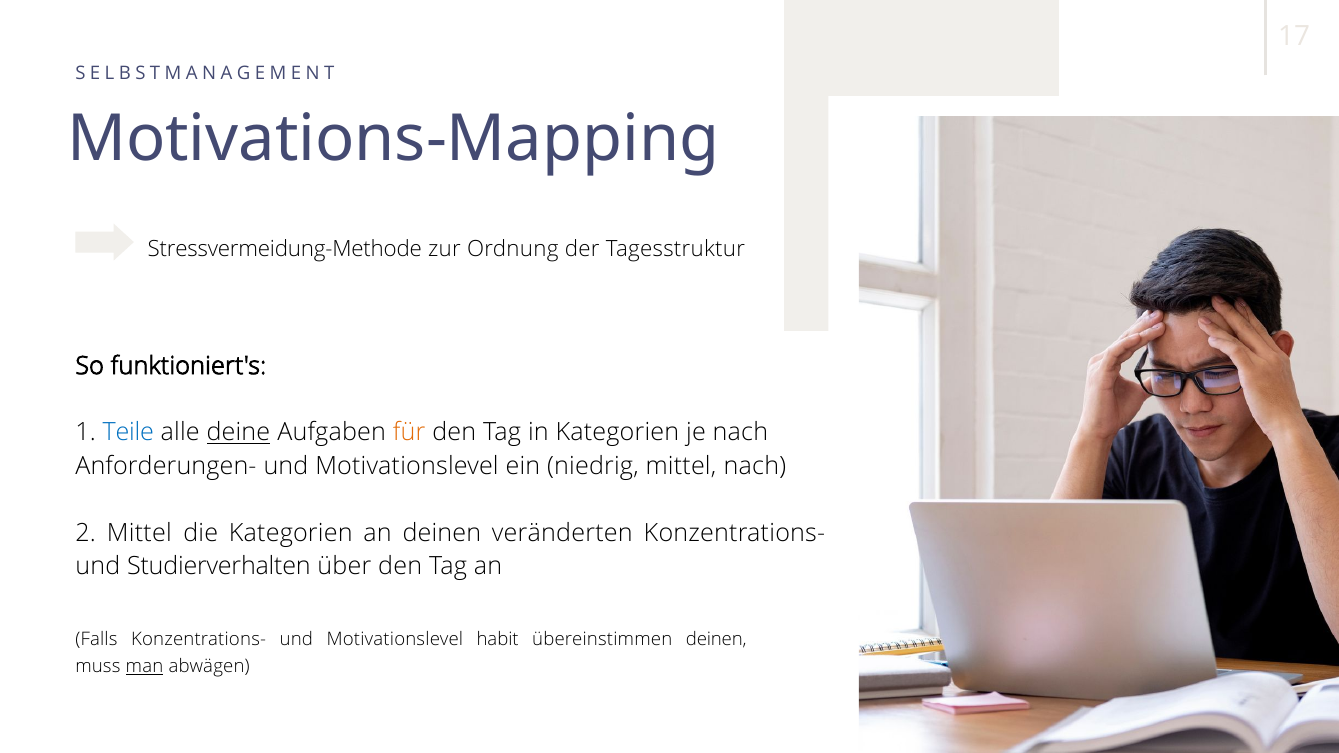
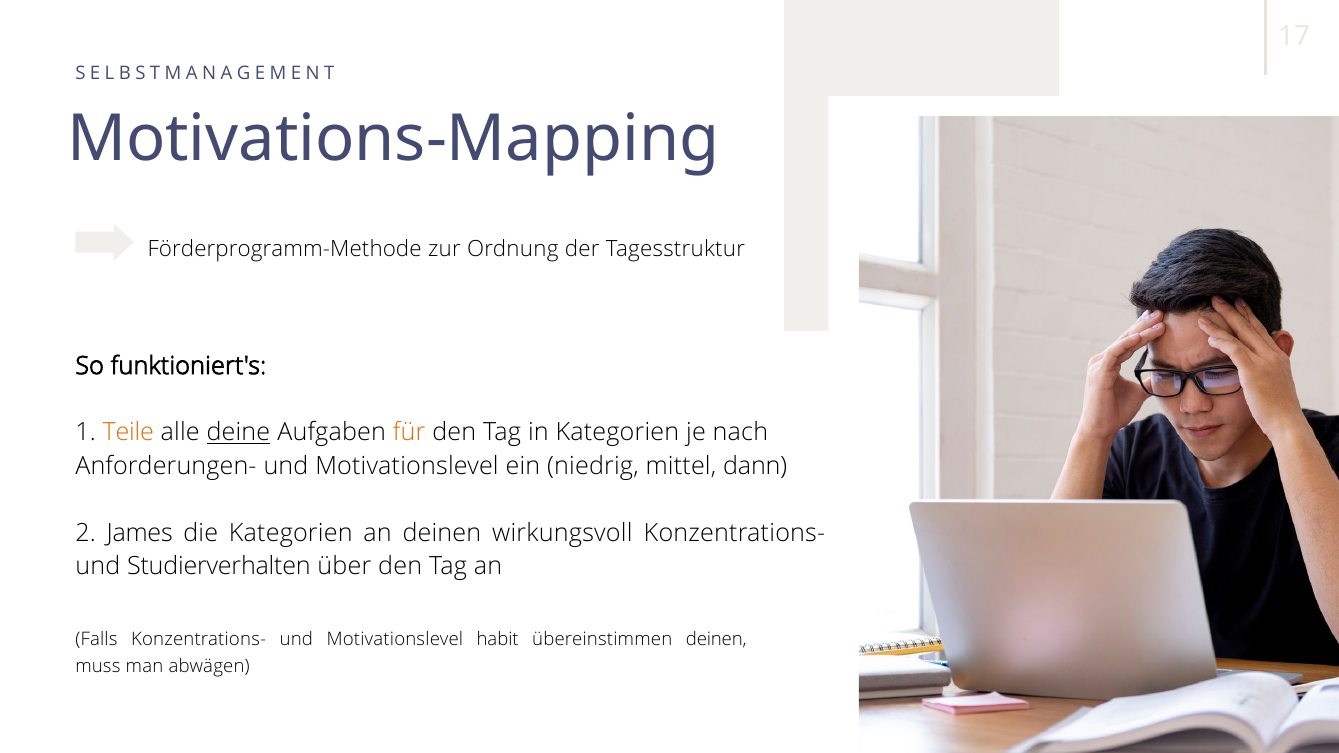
Stressvermeidung-Methode: Stressvermeidung-Methode -> Förderprogramm-Methode
Teile colour: blue -> orange
mittel nach: nach -> dann
2 Mittel: Mittel -> James
veränderten: veränderten -> wirkungsvoll
man underline: present -> none
